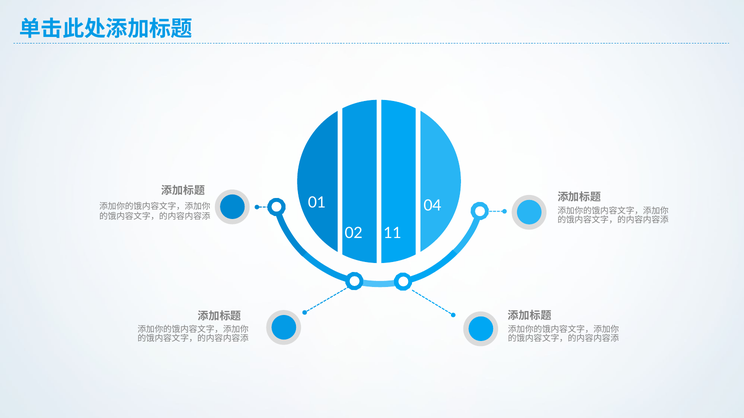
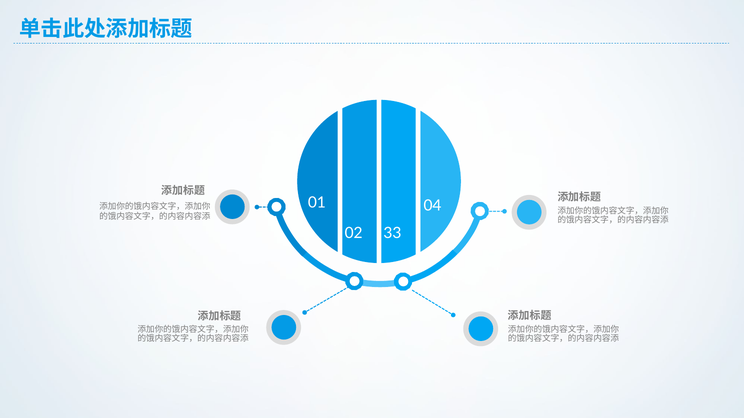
11: 11 -> 33
